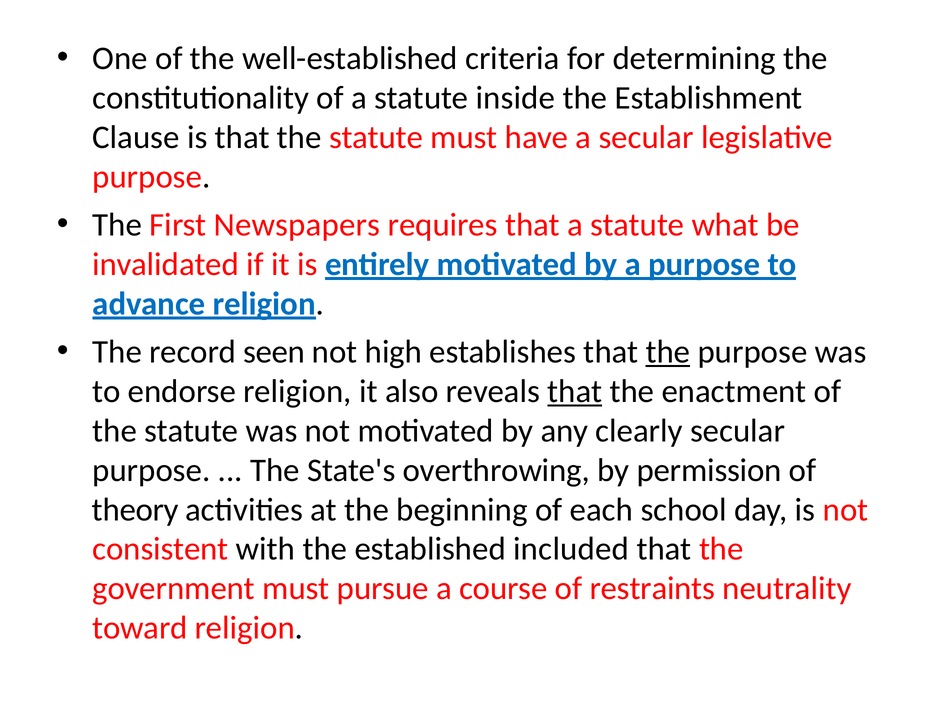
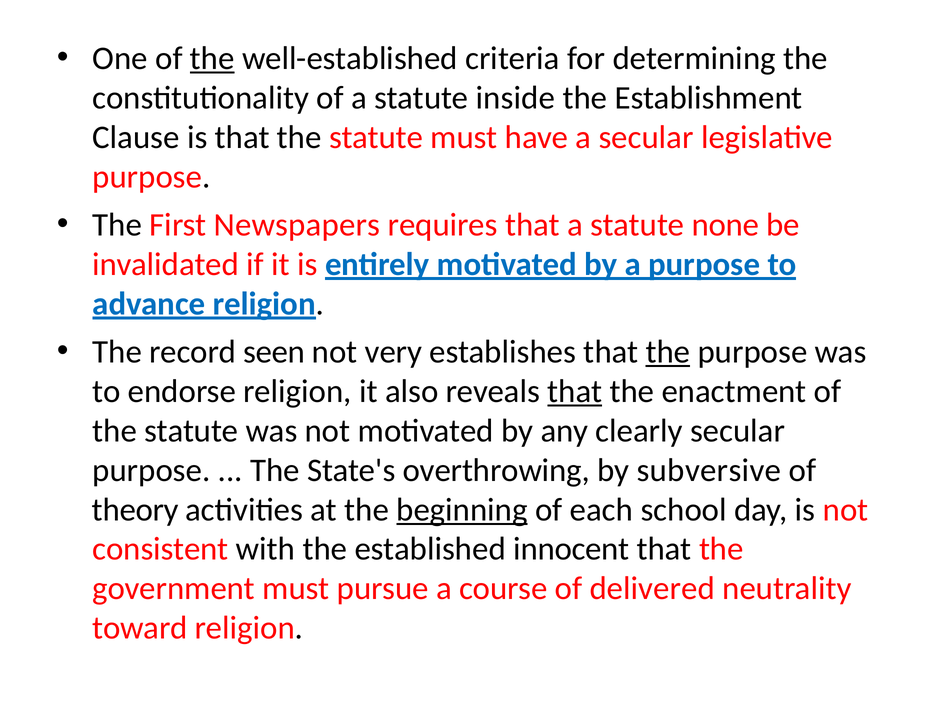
the at (212, 58) underline: none -> present
what: what -> none
high: high -> very
permission: permission -> subversive
beginning underline: none -> present
included: included -> innocent
restraints: restraints -> delivered
